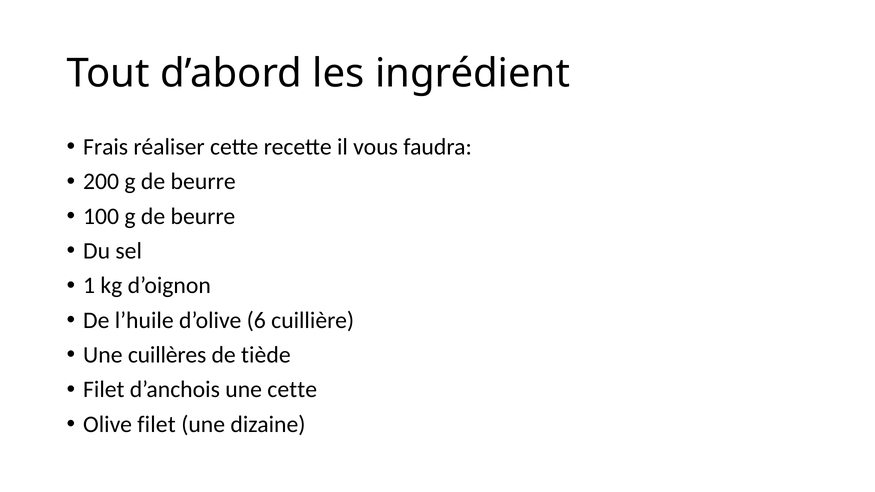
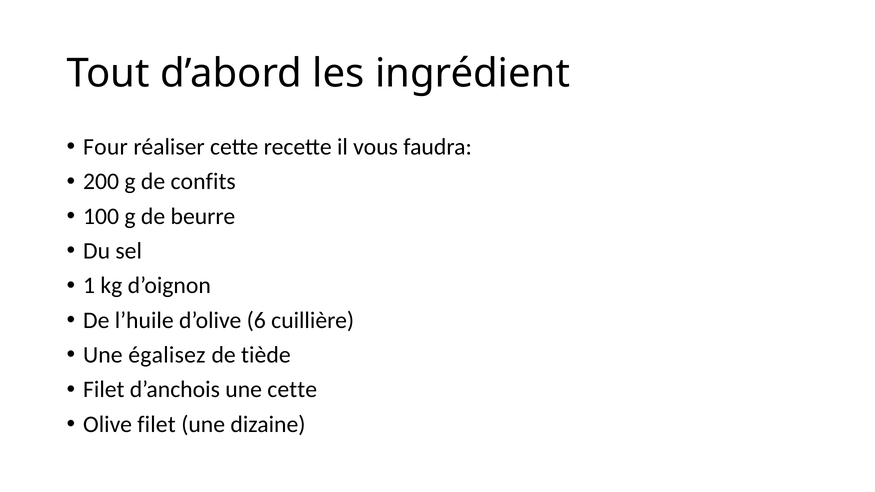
Frais: Frais -> Four
200 g de beurre: beurre -> confits
cuillères: cuillères -> égalisez
